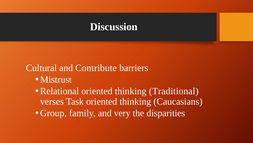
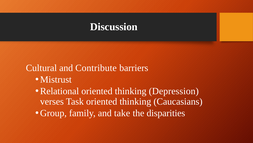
Traditional: Traditional -> Depression
very: very -> take
